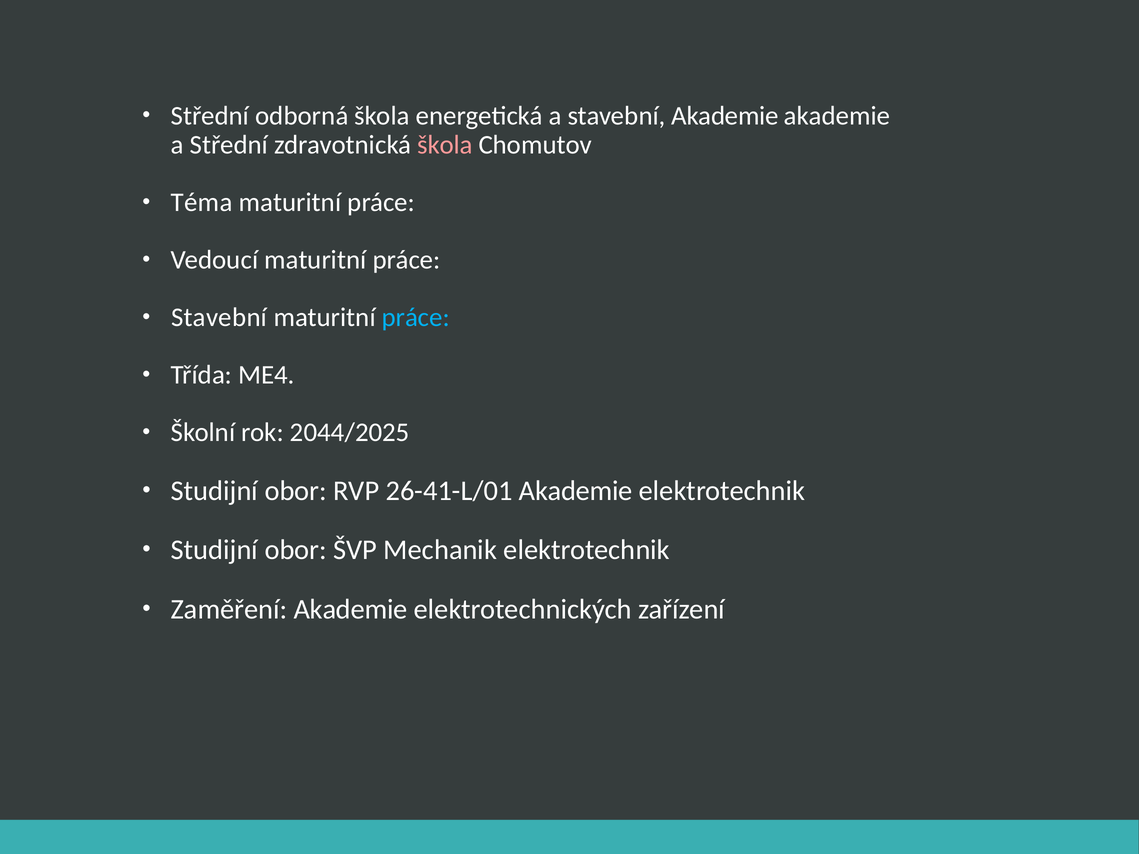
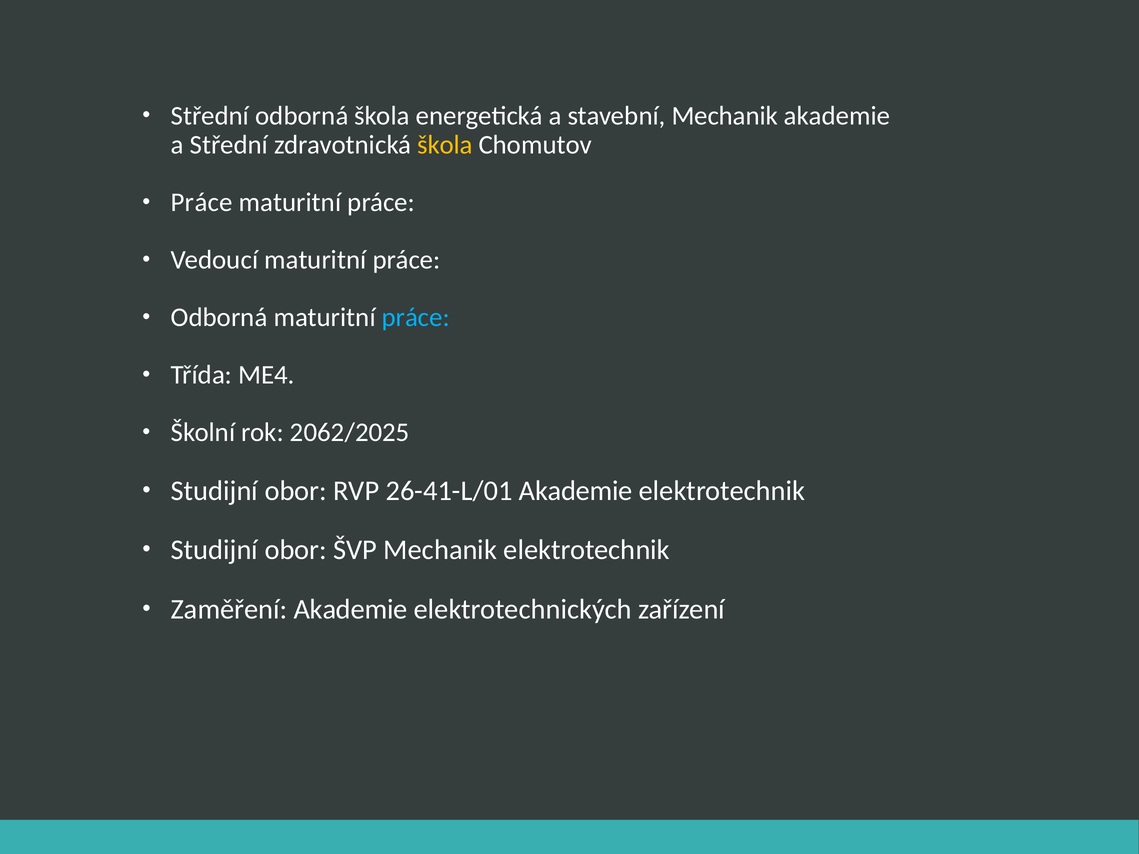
stavební Akademie: Akademie -> Mechanik
škola at (445, 145) colour: pink -> yellow
Téma at (202, 202): Téma -> Práce
Stavební at (219, 317): Stavební -> Odborná
2044/2025: 2044/2025 -> 2062/2025
